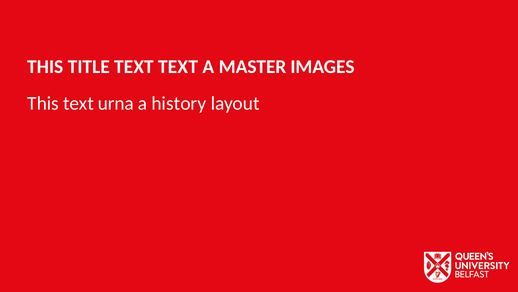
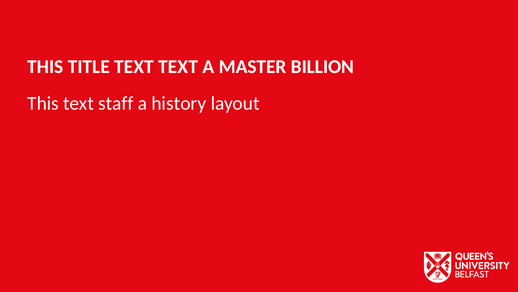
IMAGES: IMAGES -> BILLION
urna: urna -> staff
